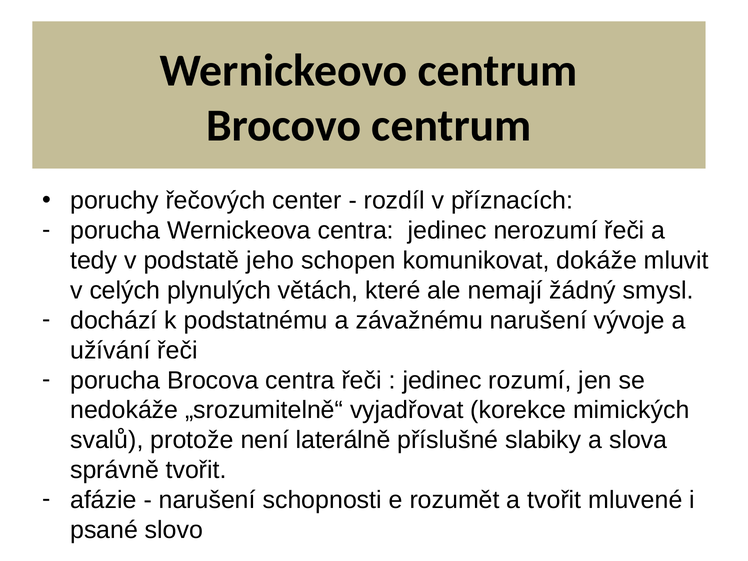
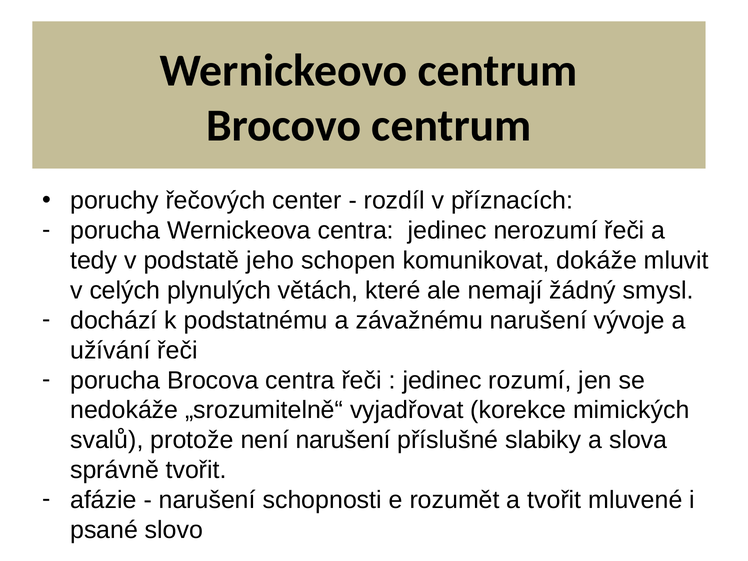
není laterálně: laterálně -> narušení
